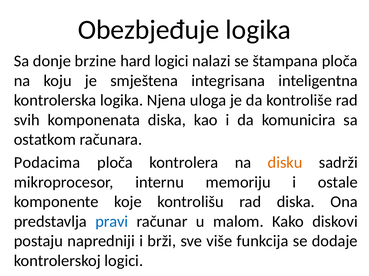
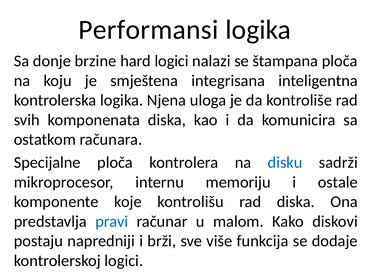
Obezbjeđuje: Obezbjeđuje -> Performansi
Podacima: Podacima -> Specijalne
disku colour: orange -> blue
